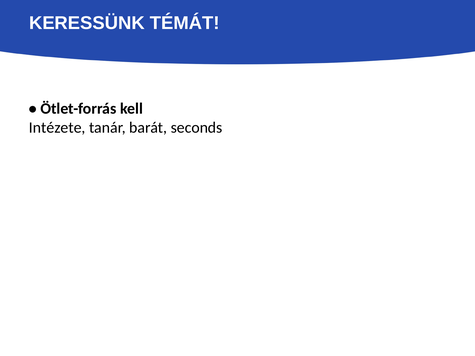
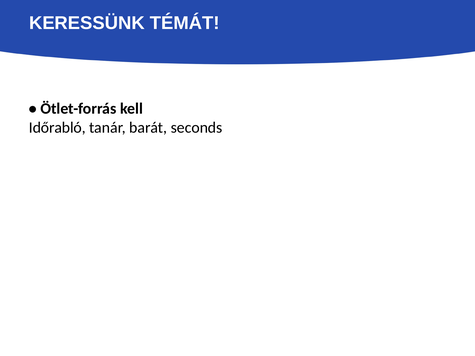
Intézete: Intézete -> Időrabló
